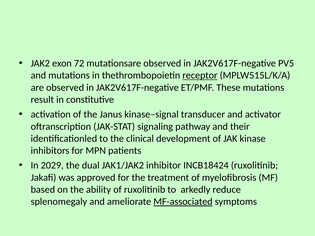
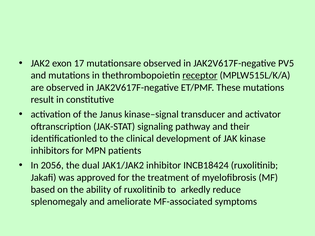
72: 72 -> 17
2029: 2029 -> 2056
MF-associated underline: present -> none
